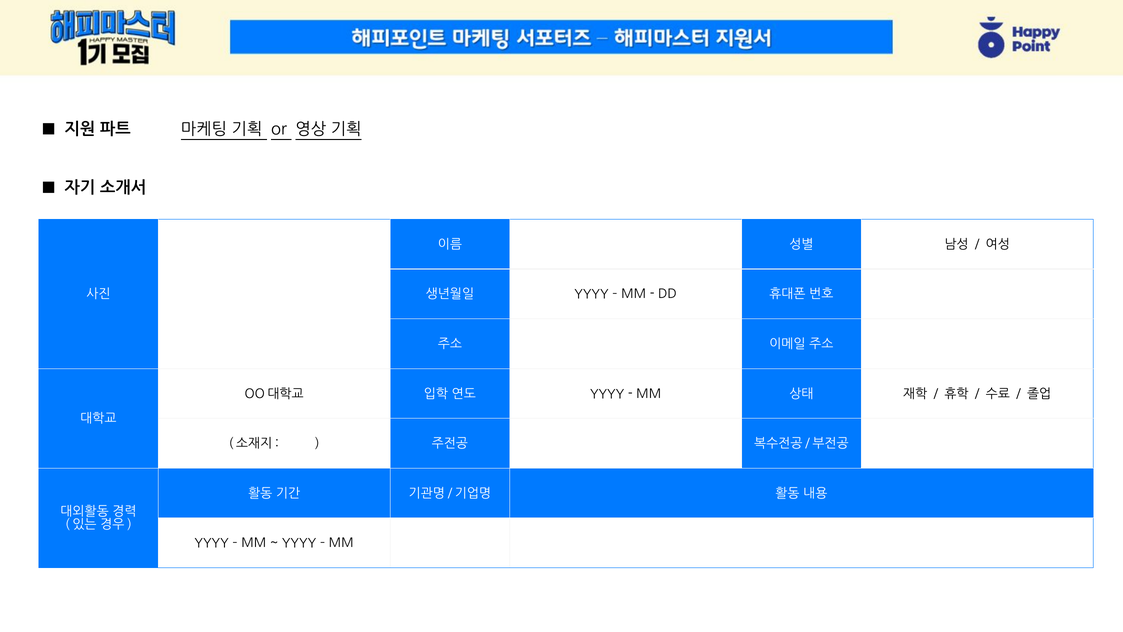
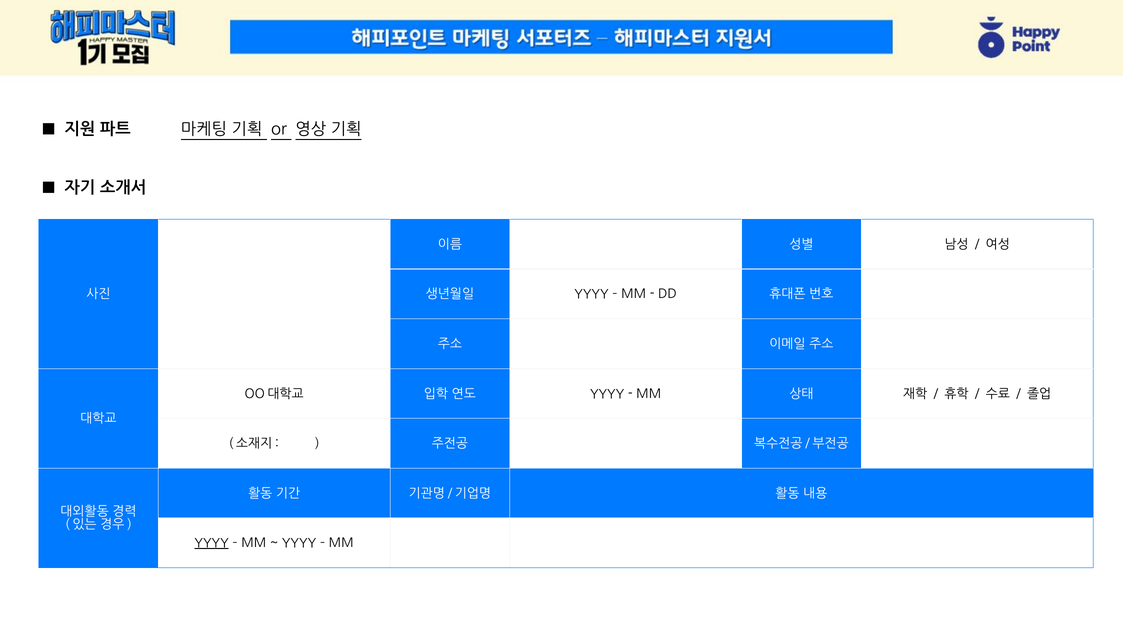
YYYY at (212, 543) underline: none -> present
